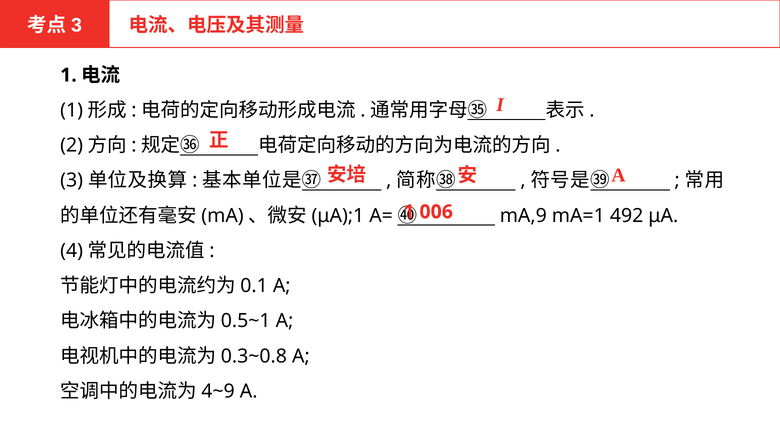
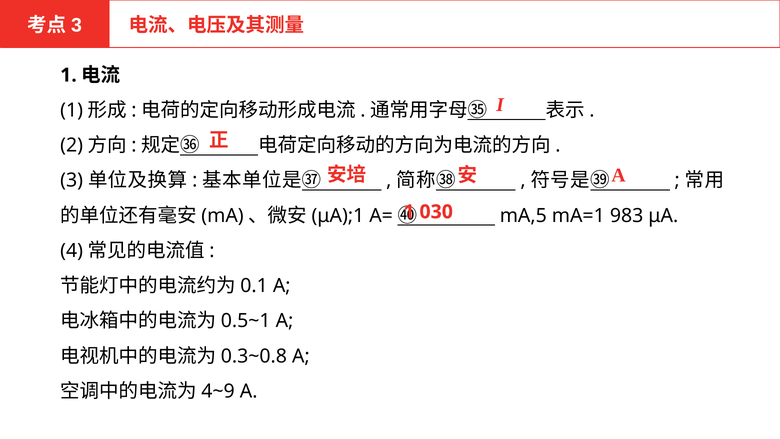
mA,9: mA,9 -> mA,5
492: 492 -> 983
006: 006 -> 030
